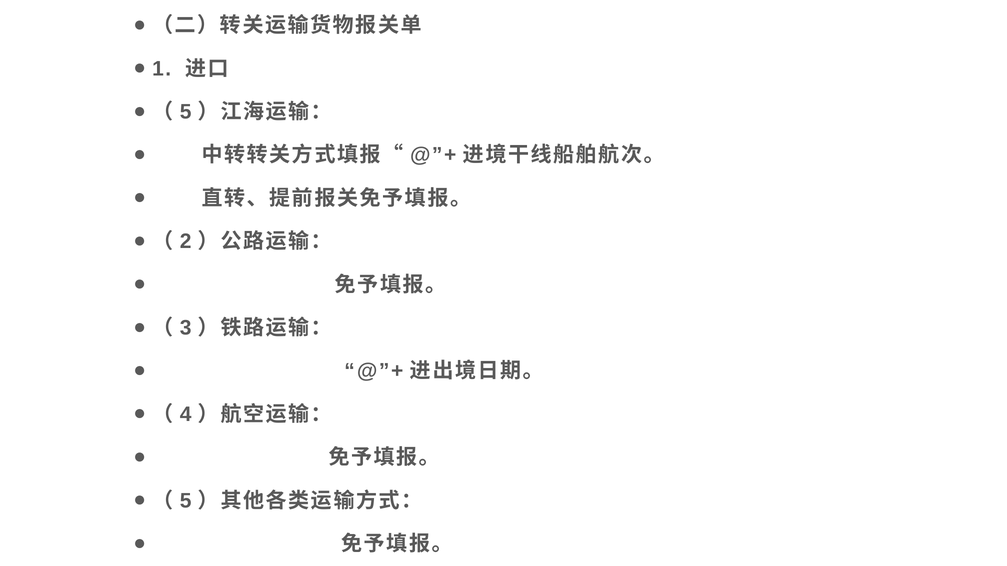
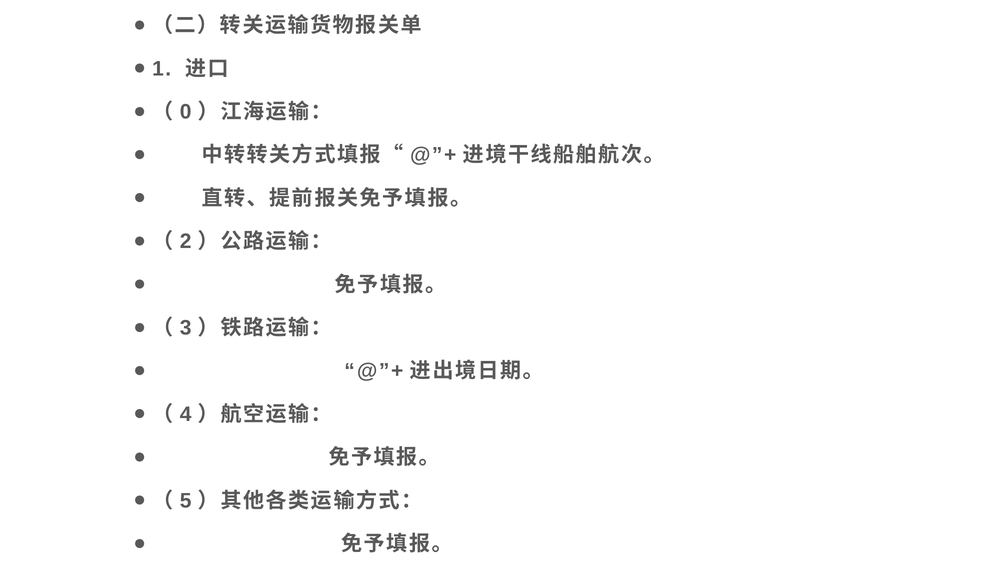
5 at (186, 112): 5 -> 0
